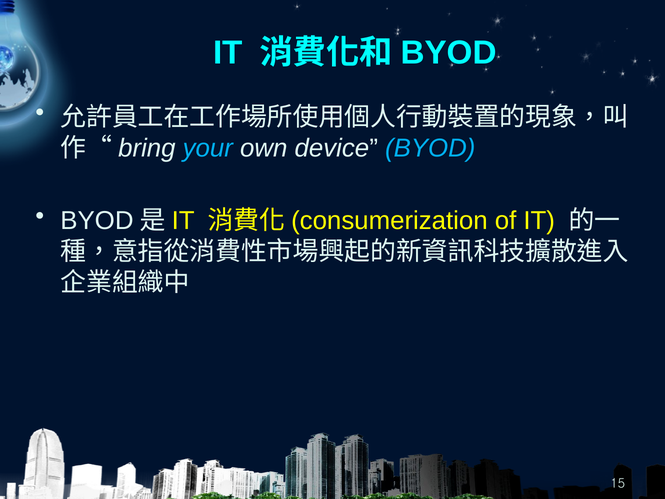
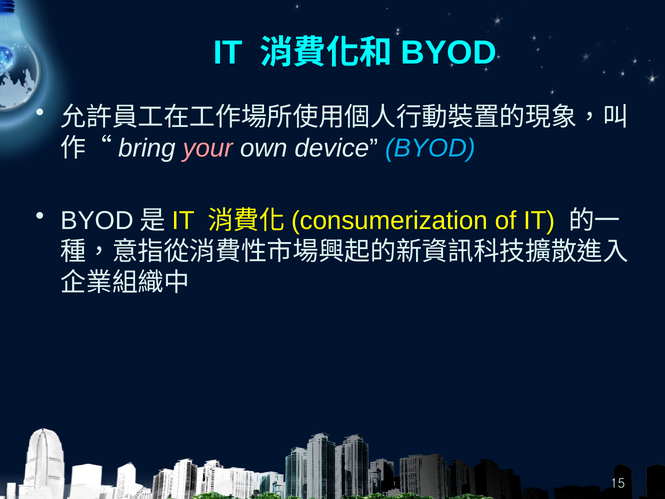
your colour: light blue -> pink
